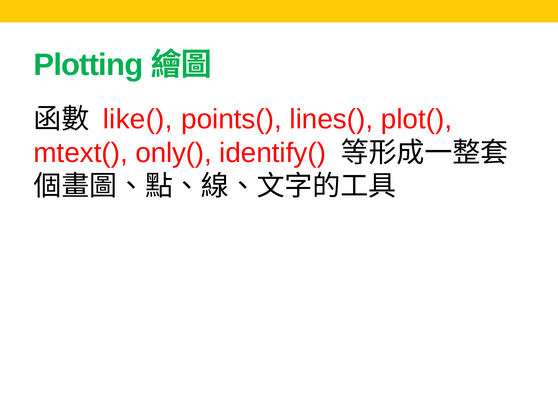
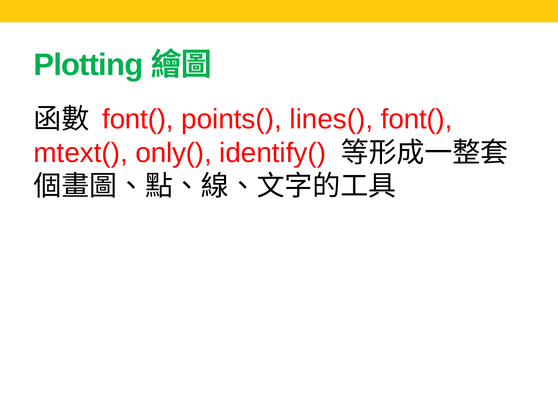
like( at (138, 119): like( -> font(
lines( plot(: plot( -> font(
